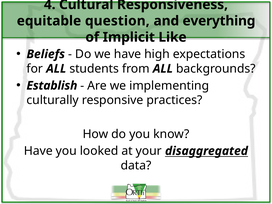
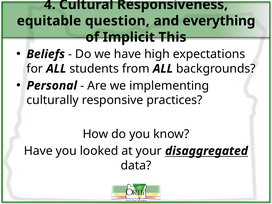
Like: Like -> This
Establish: Establish -> Personal
